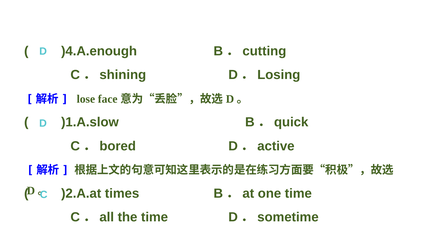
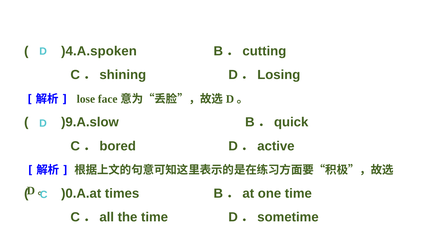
)4.A.enough: )4.A.enough -> )4.A.spoken
)1.A.slow: )1.A.slow -> )9.A.slow
)2.A.at: )2.A.at -> )0.A.at
